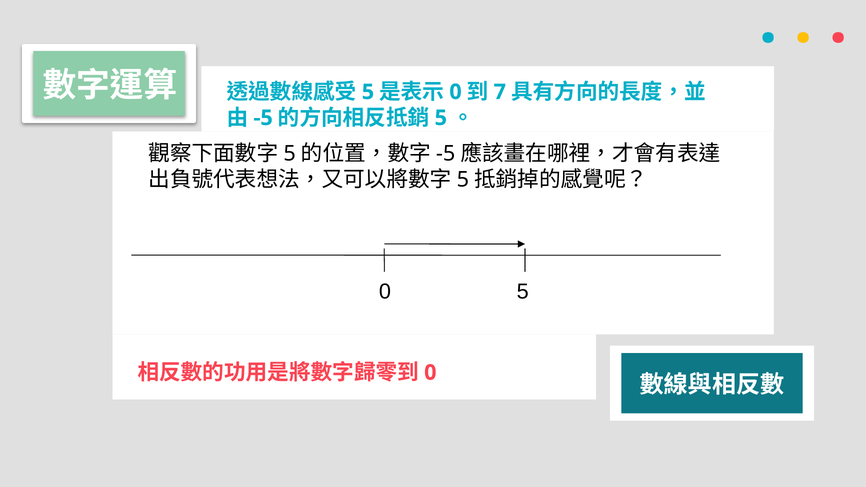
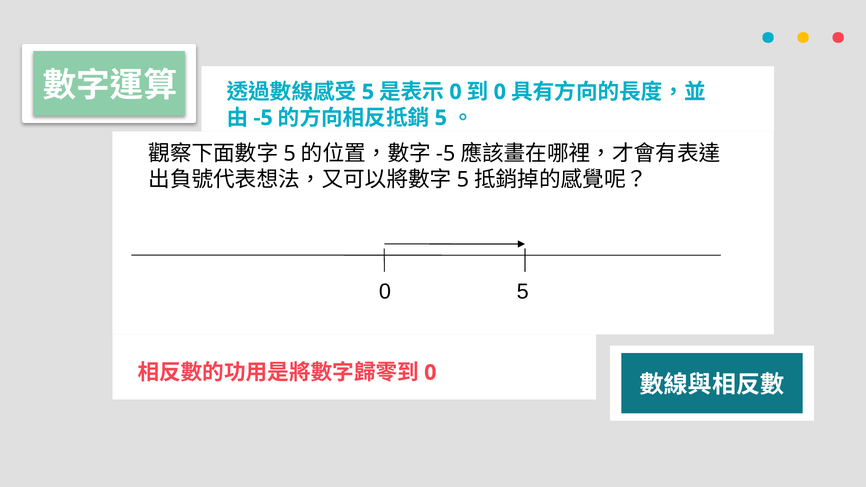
7 at (500, 92): 7 -> 0
